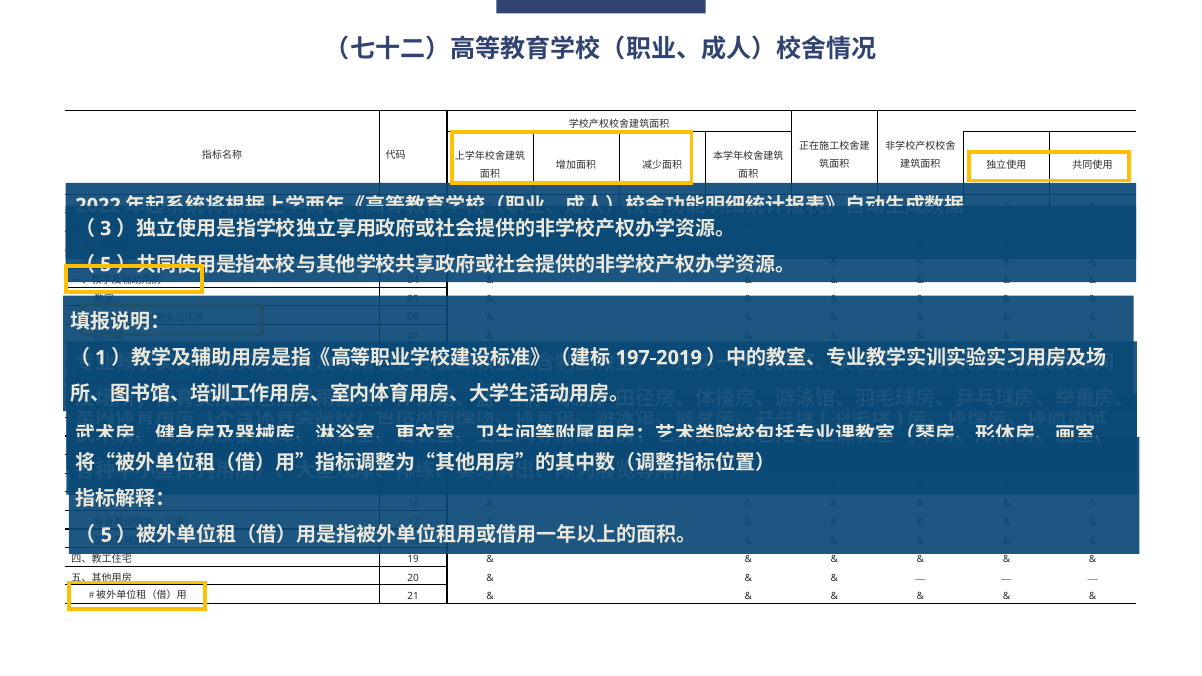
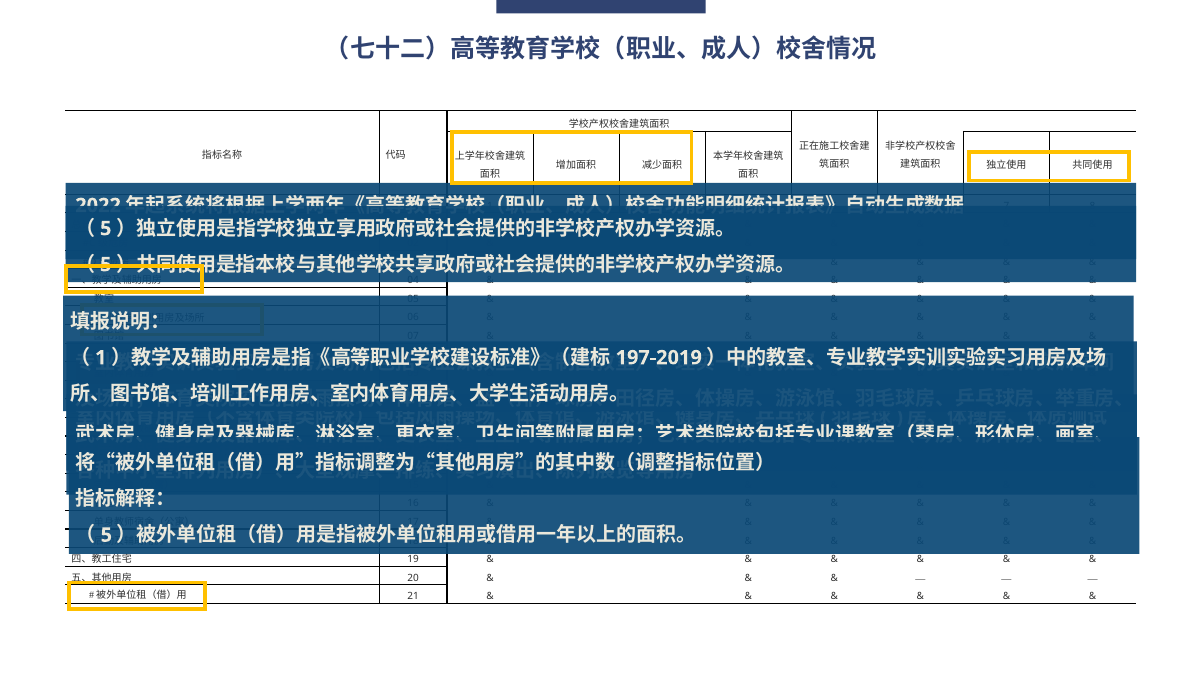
3 at (106, 229): 3 -> 5
